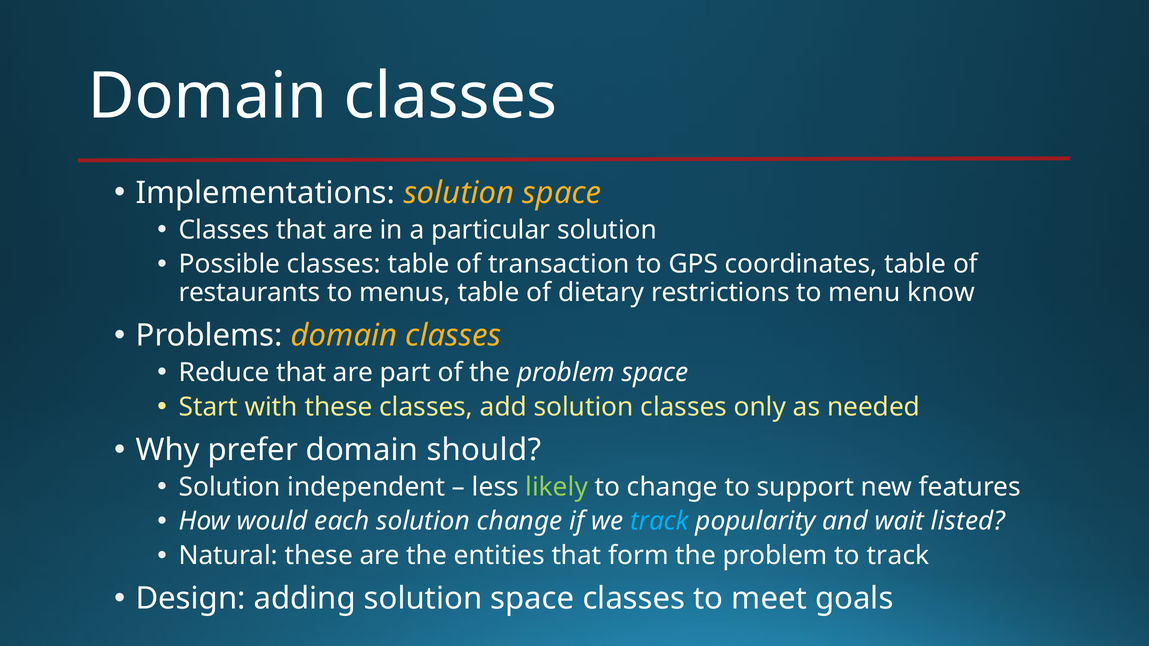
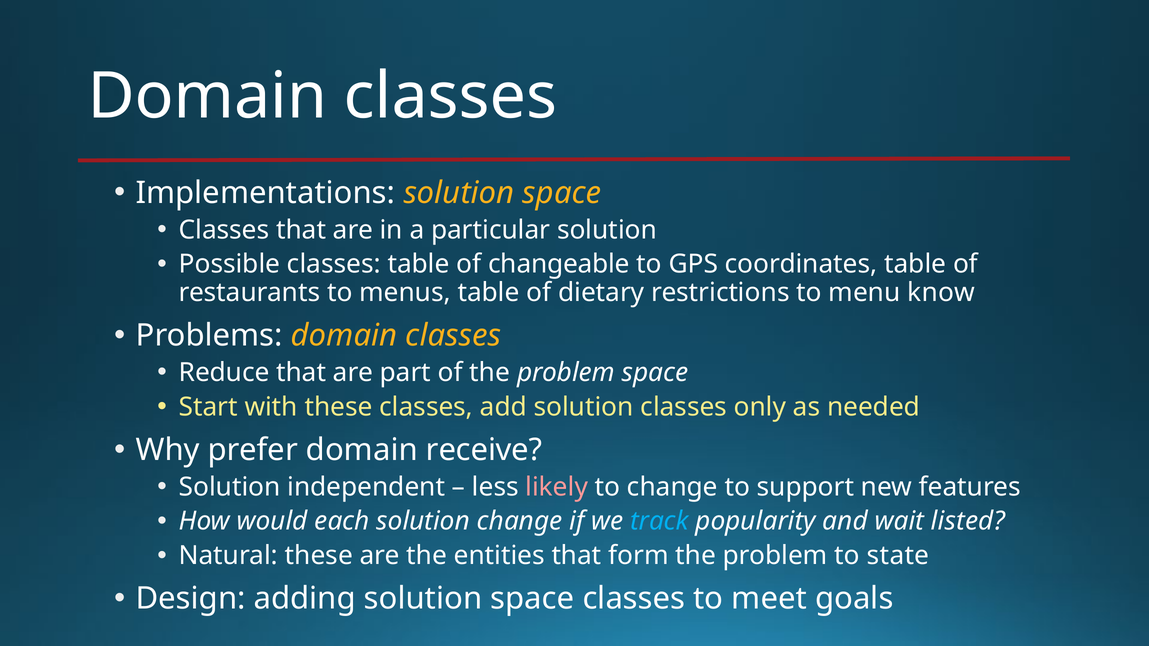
transaction: transaction -> changeable
should: should -> receive
likely colour: light green -> pink
to track: track -> state
